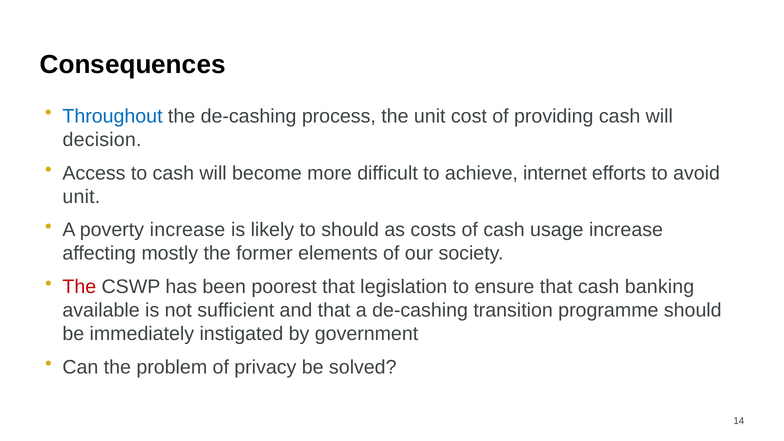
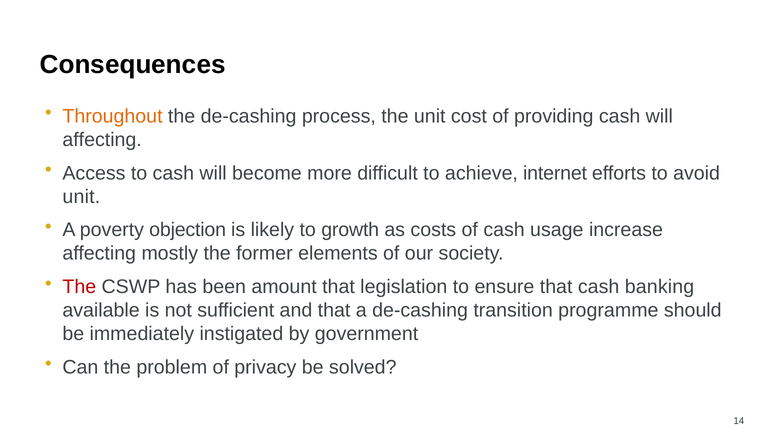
Throughout colour: blue -> orange
decision at (102, 140): decision -> affecting
poverty increase: increase -> objection
to should: should -> growth
poorest: poorest -> amount
